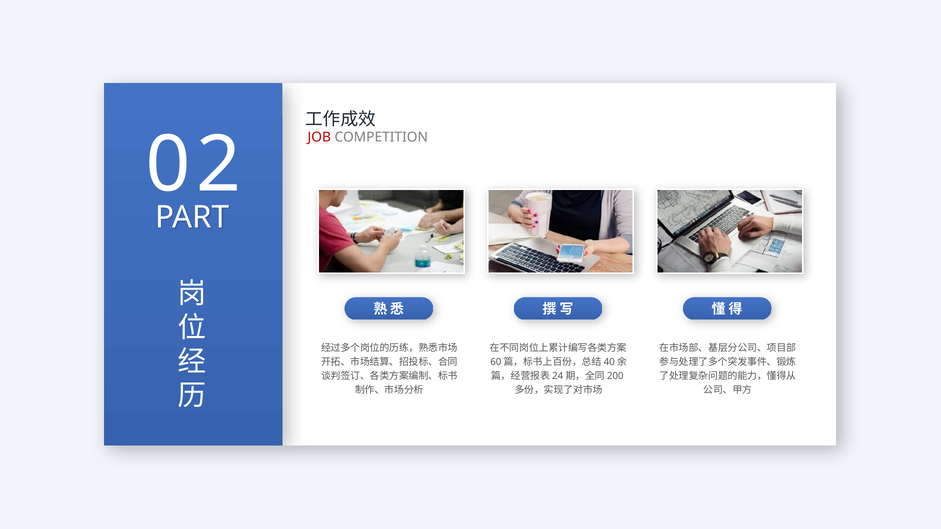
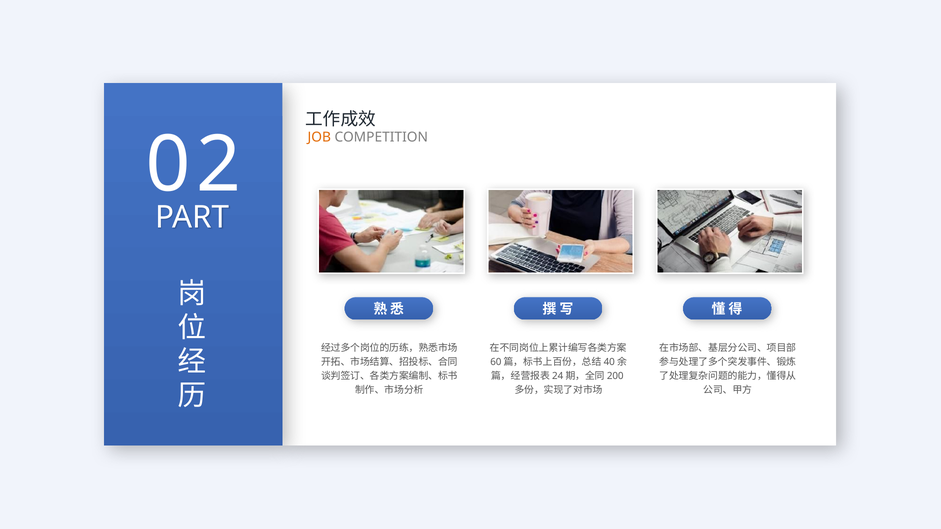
JOB colour: red -> orange
